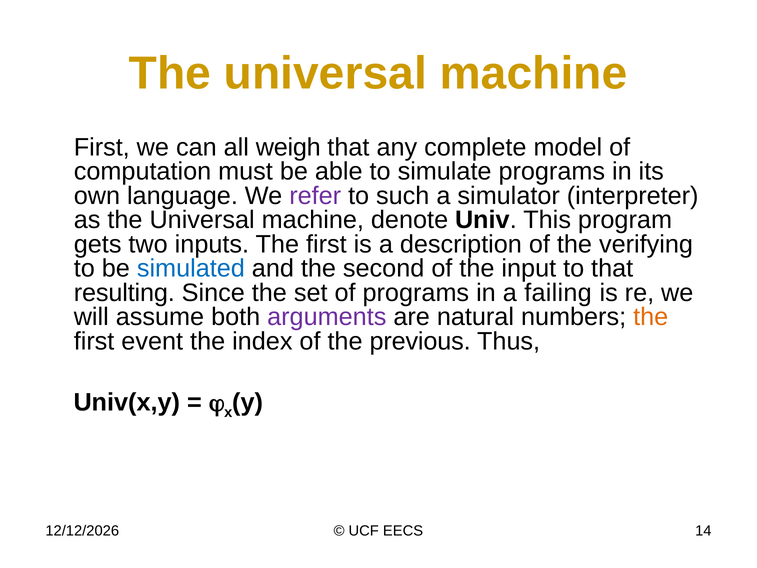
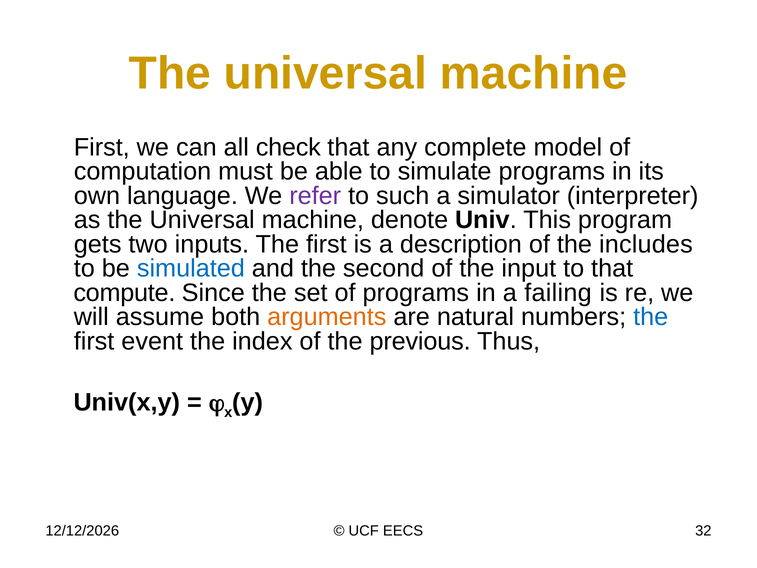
weigh: weigh -> check
verifying: verifying -> includes
resulting: resulting -> compute
arguments colour: purple -> orange
the at (651, 317) colour: orange -> blue
14: 14 -> 32
